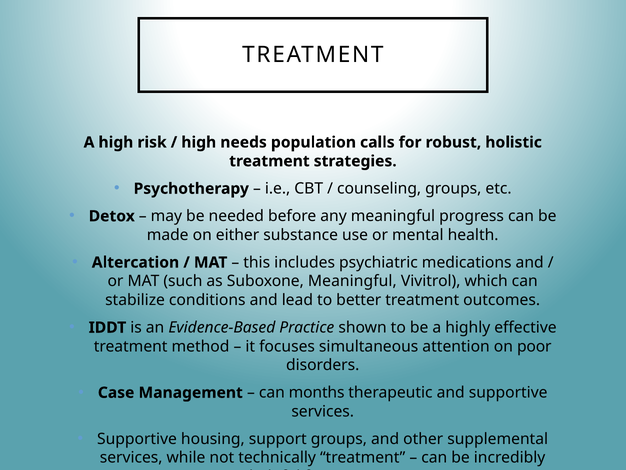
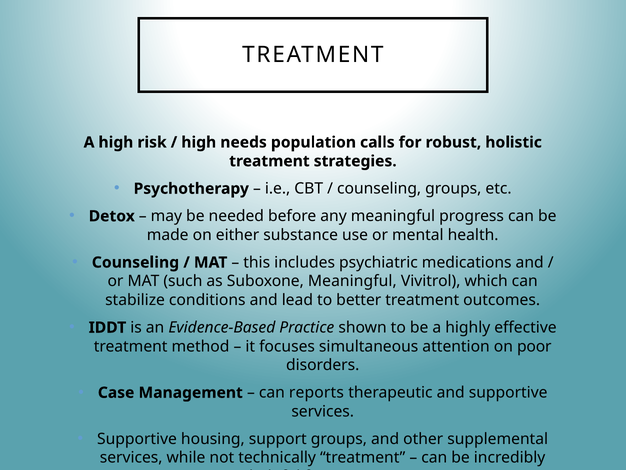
Altercation at (135, 262): Altercation -> Counseling
months: months -> reports
